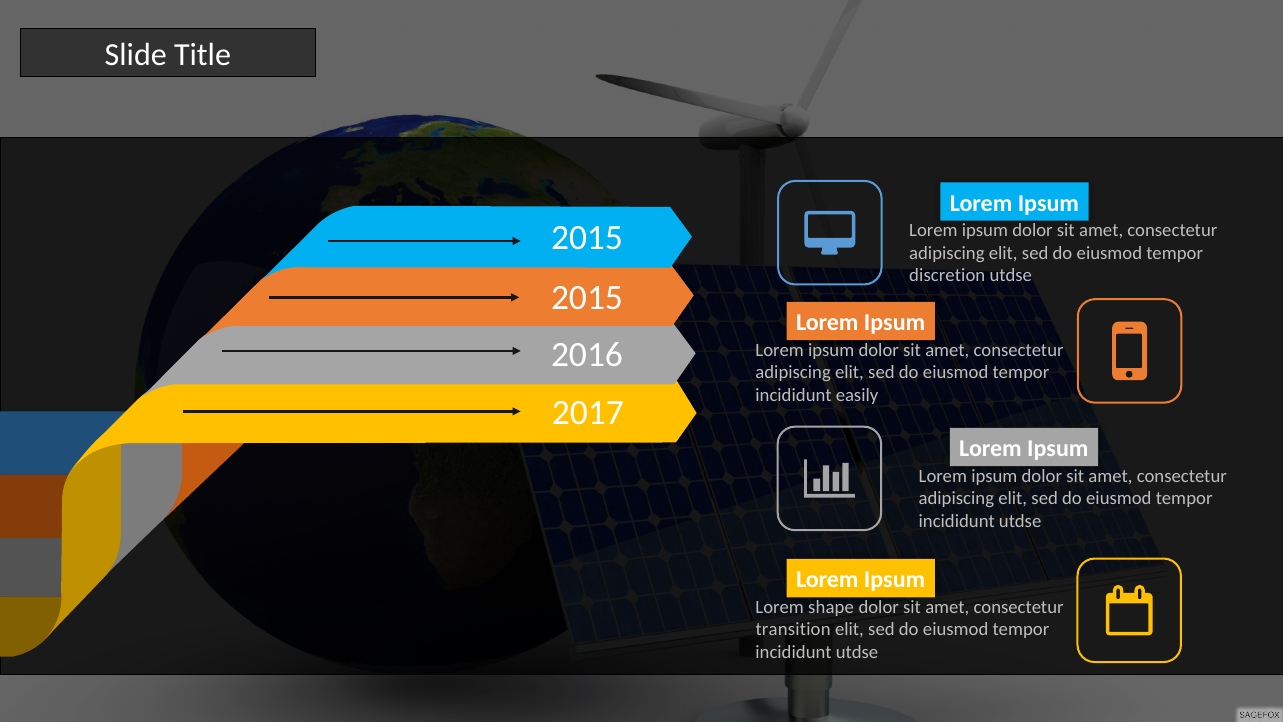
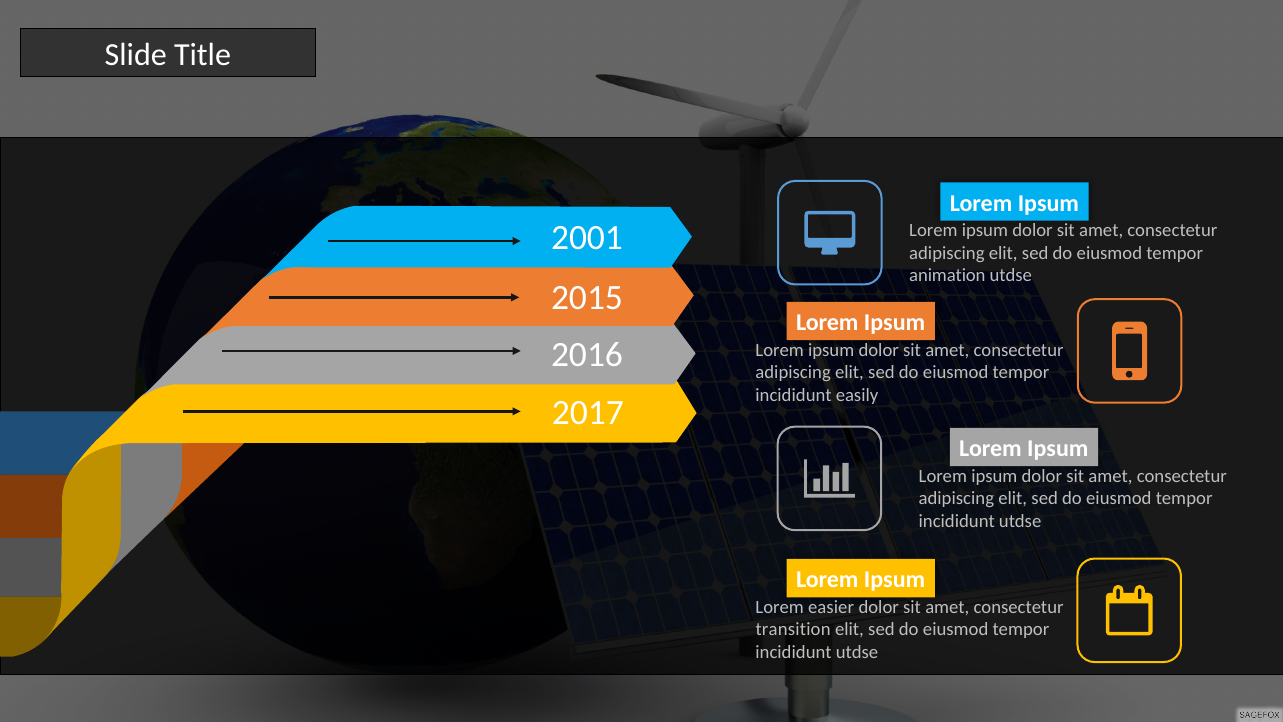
2015 at (587, 237): 2015 -> 2001
discretion: discretion -> animation
shape: shape -> easier
